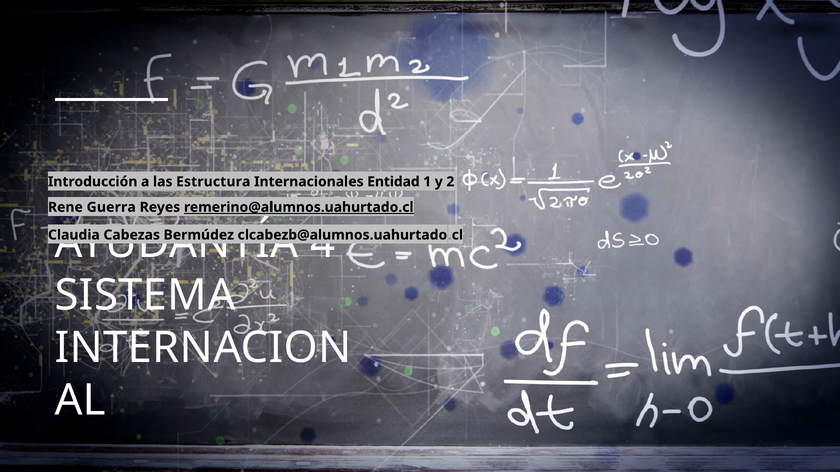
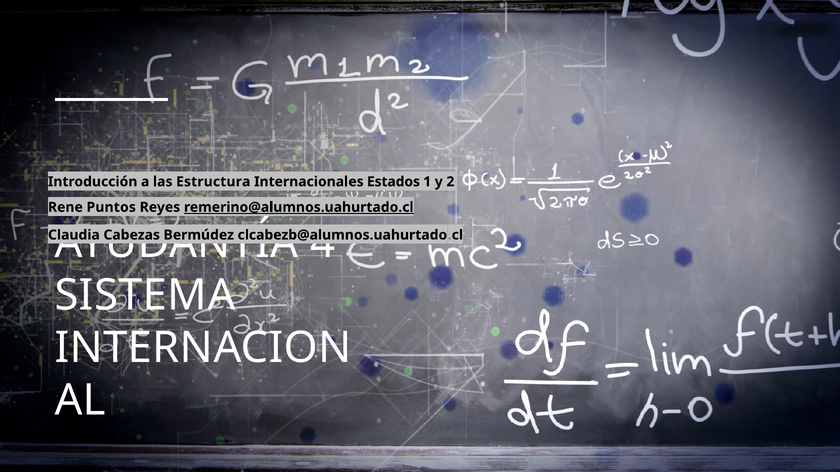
Entidad: Entidad -> Estados
Guerra: Guerra -> Puntos
